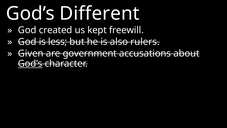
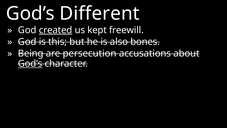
created underline: none -> present
less: less -> this
rulers: rulers -> bones
Given: Given -> Being
government: government -> persecution
